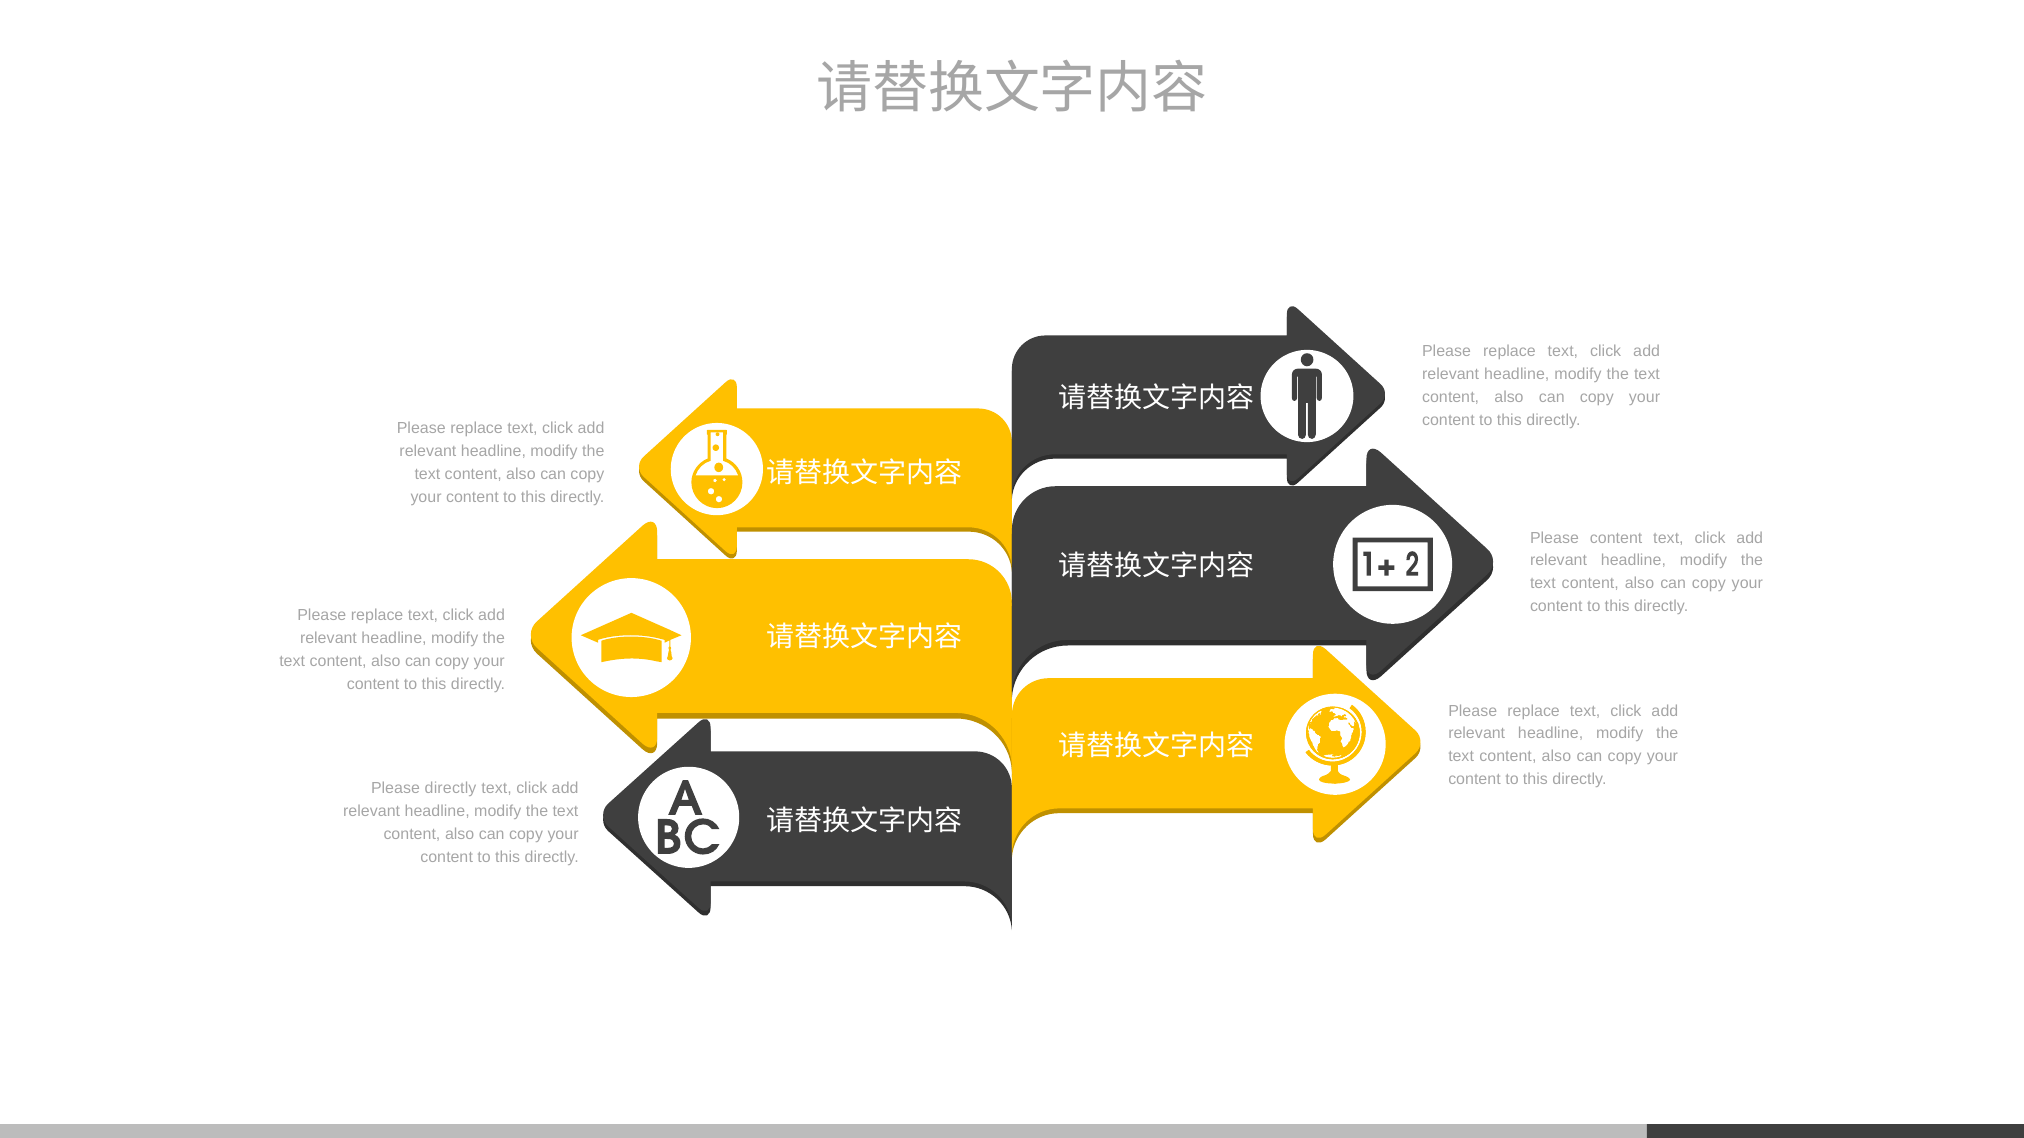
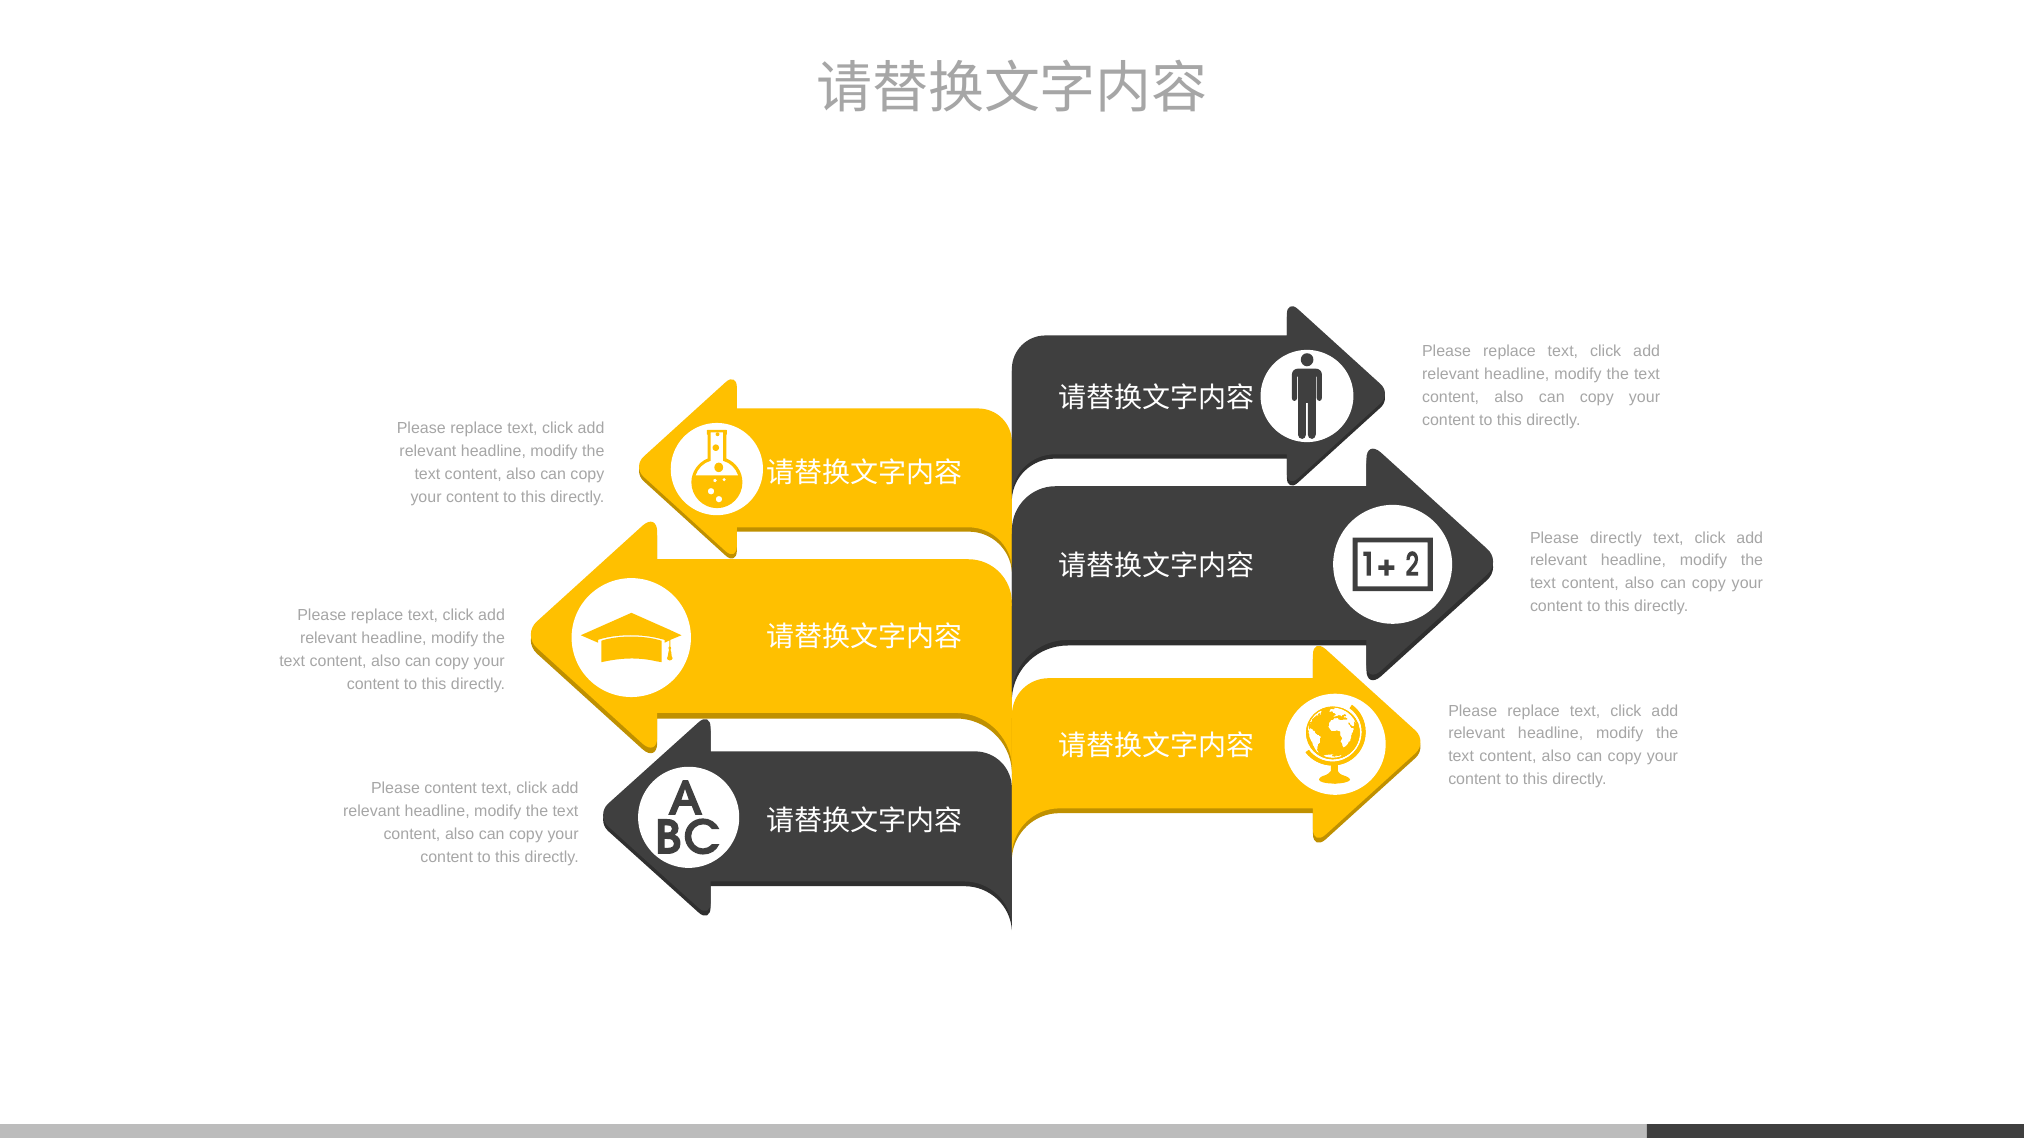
Please content: content -> directly
Please directly: directly -> content
